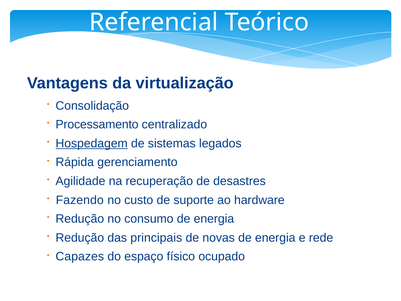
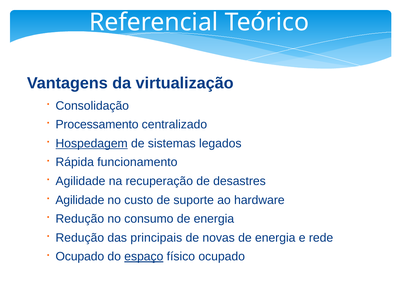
gerenciamento: gerenciamento -> funcionamento
Fazendo at (80, 200): Fazendo -> Agilidade
Capazes at (80, 256): Capazes -> Ocupado
espaço underline: none -> present
